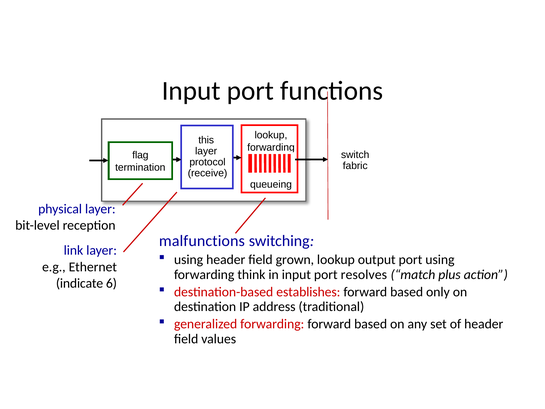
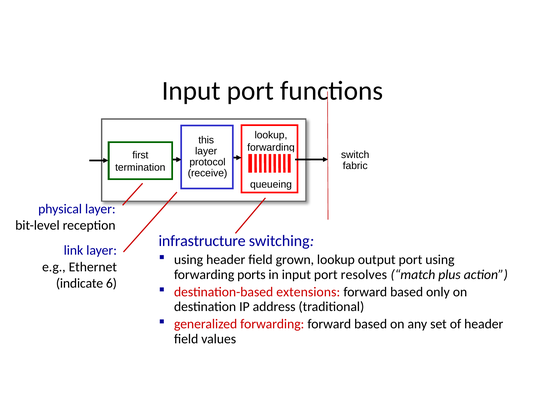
flag: flag -> first
malfunctions: malfunctions -> infrastructure
think: think -> ports
establishes: establishes -> extensions
